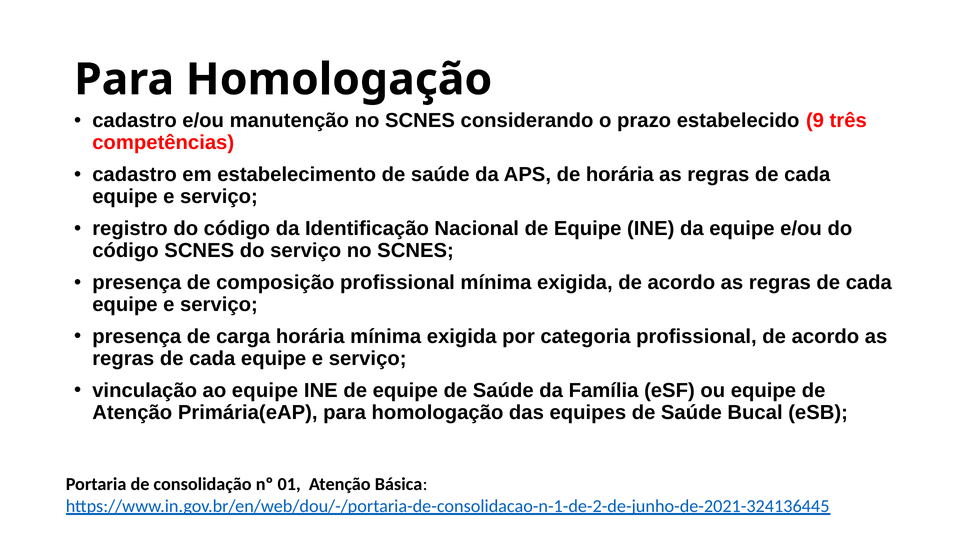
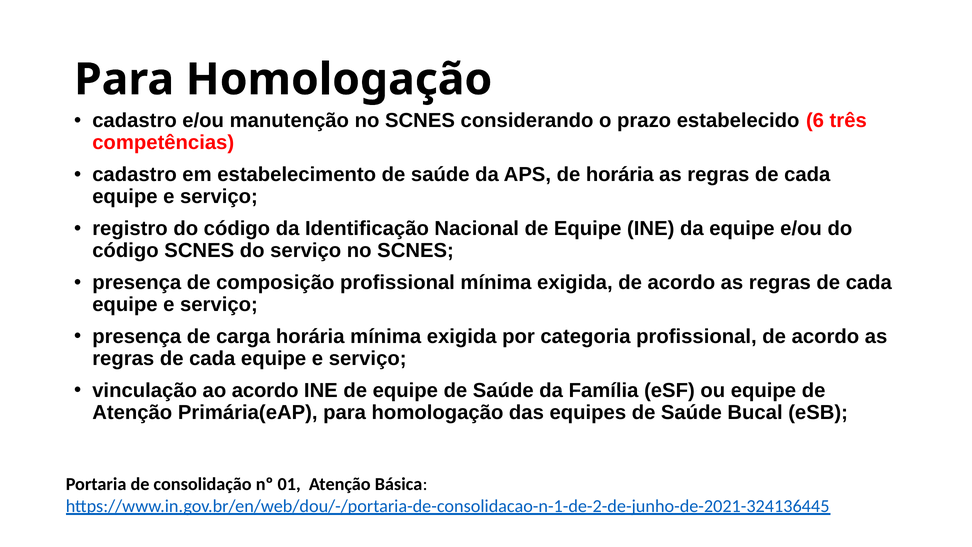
9: 9 -> 6
ao equipe: equipe -> acordo
